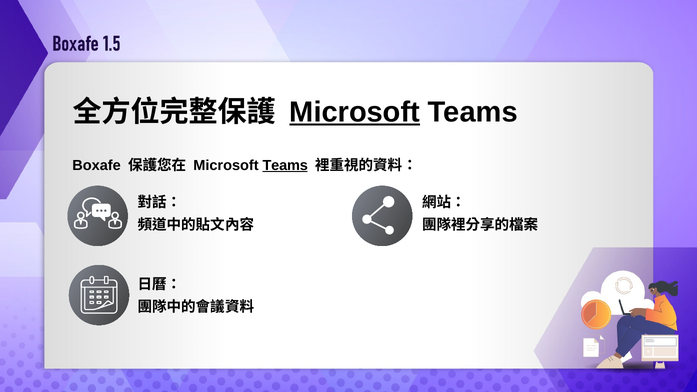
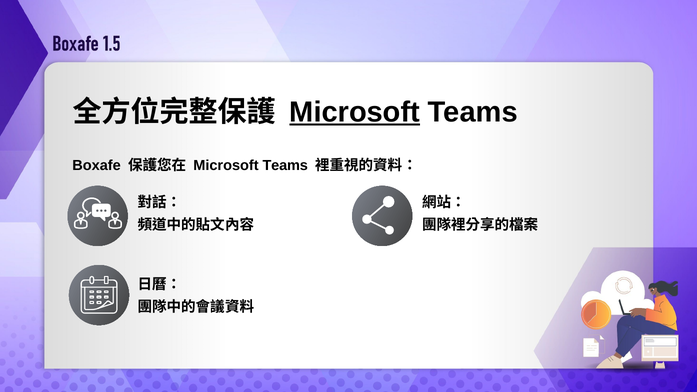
Teams at (285, 165) underline: present -> none
